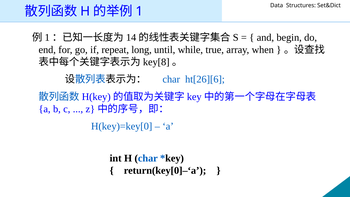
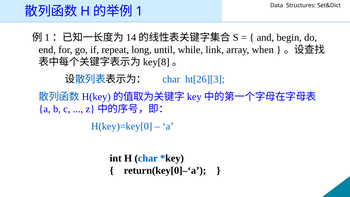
true: true -> link
ht[26][6: ht[26][6 -> ht[26][3
